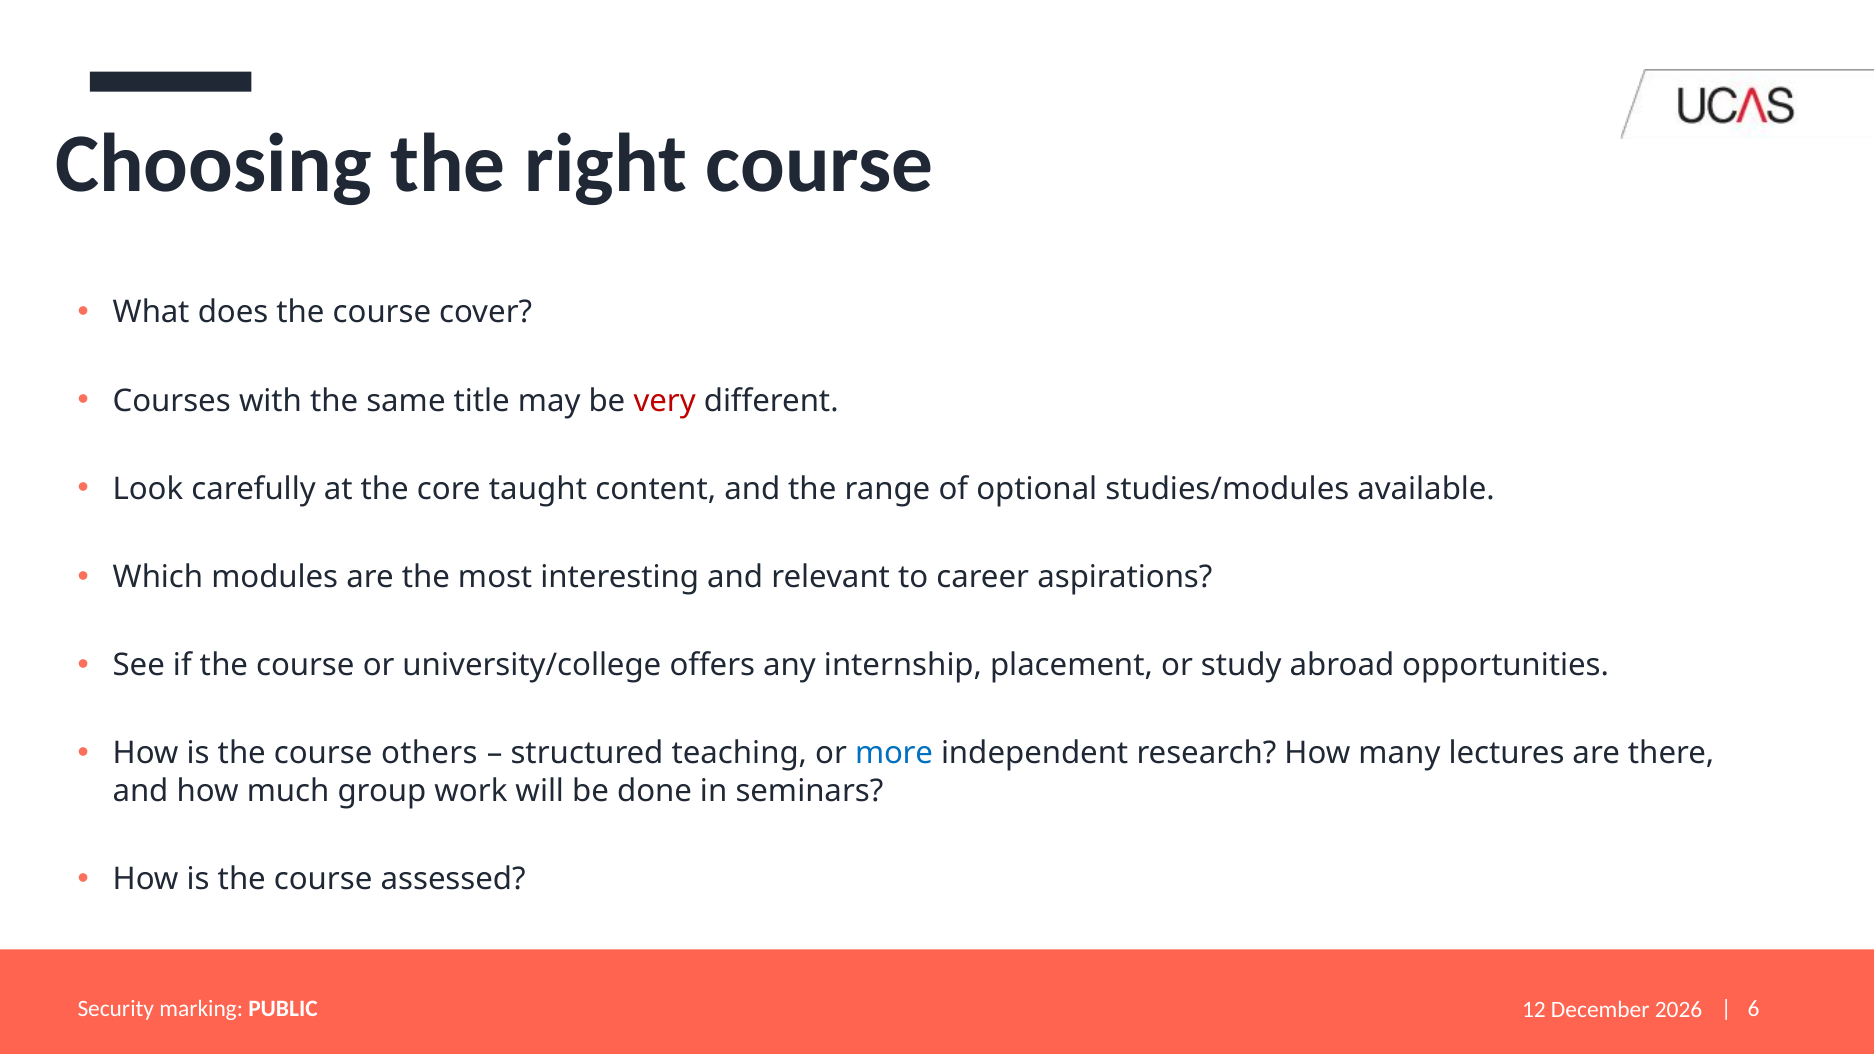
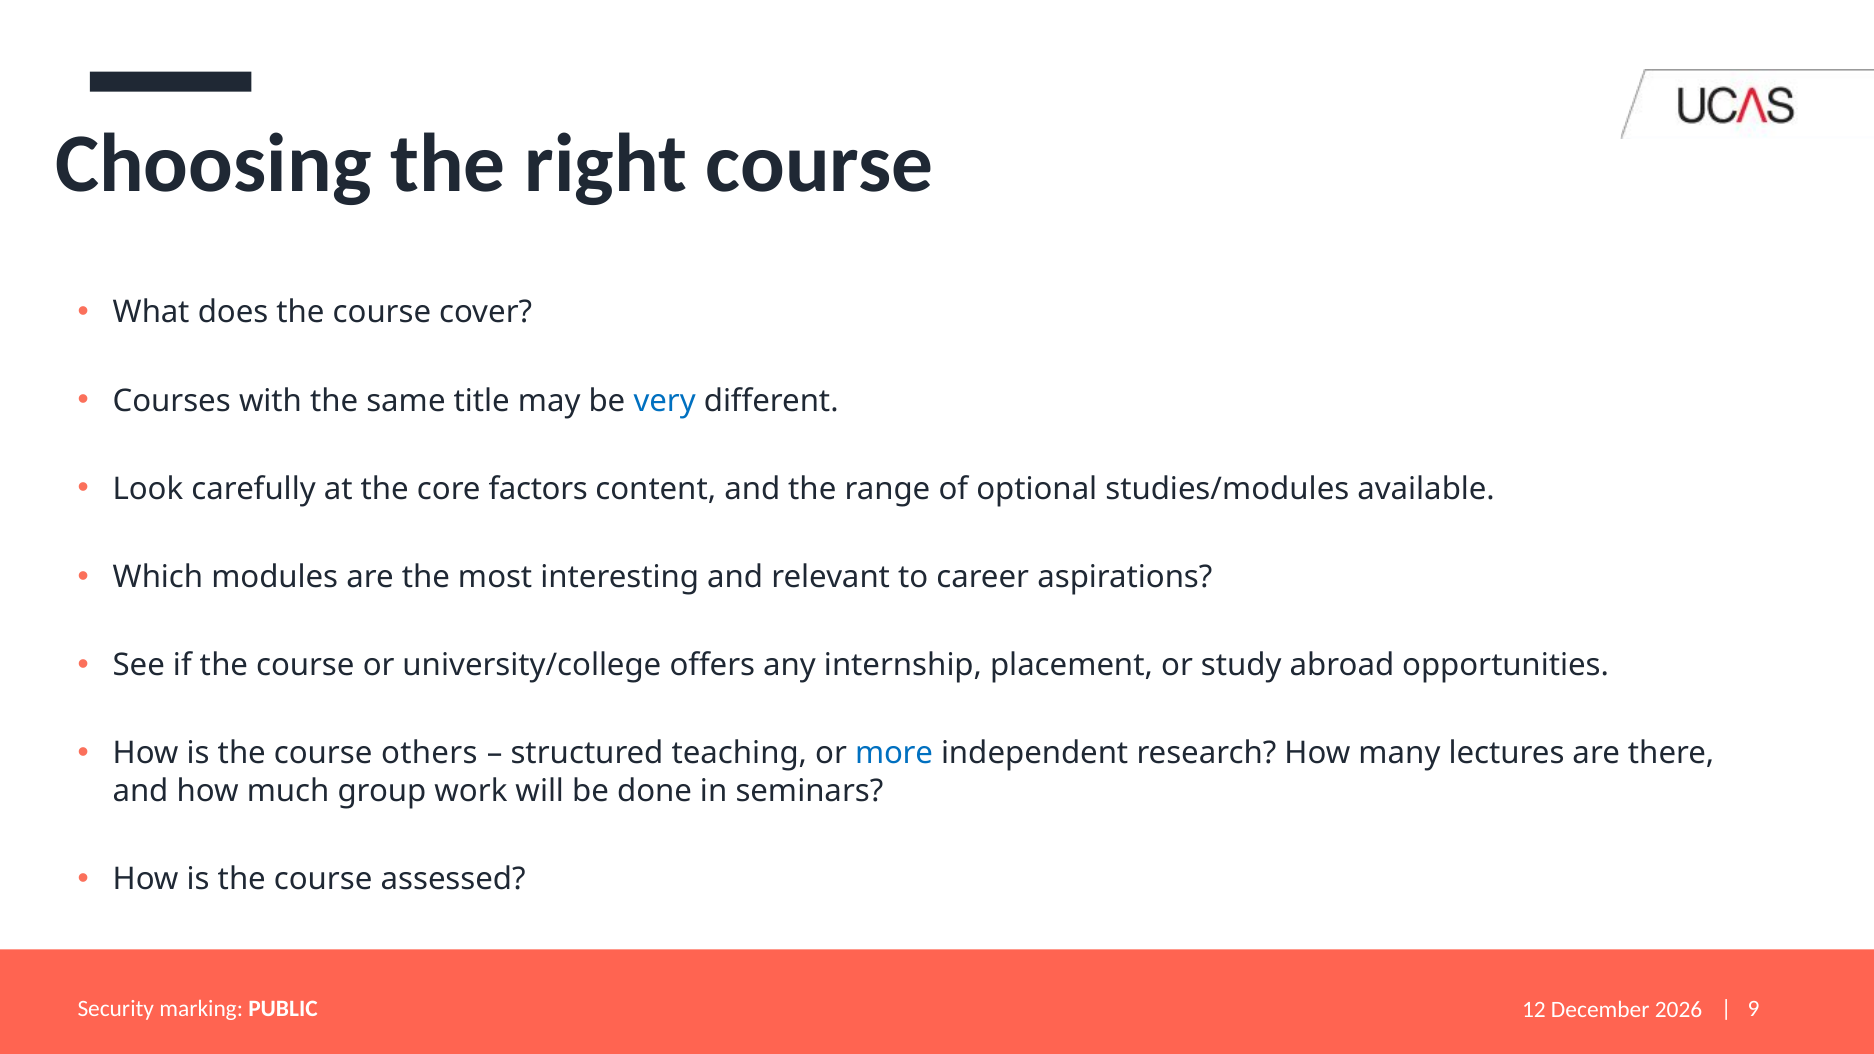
very colour: red -> blue
taught: taught -> factors
6: 6 -> 9
